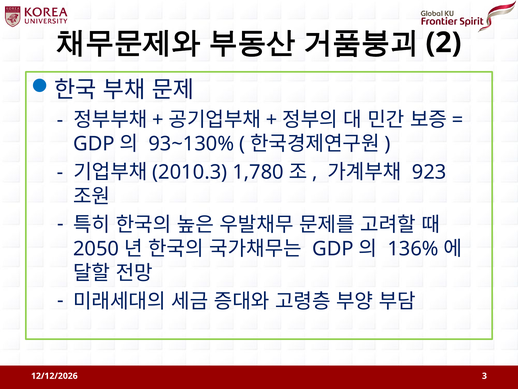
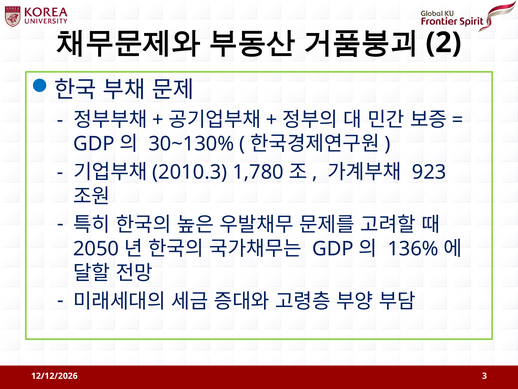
93~130%: 93~130% -> 30~130%
